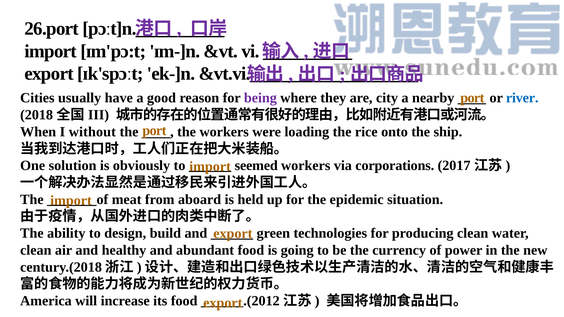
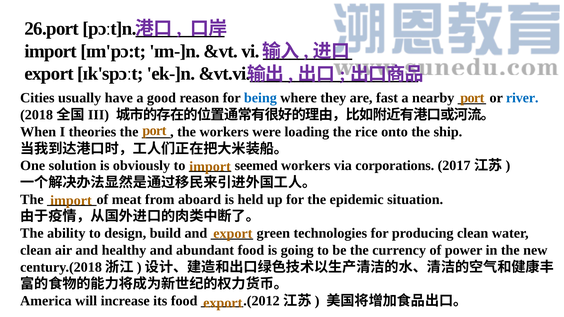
being colour: purple -> blue
city: city -> fast
without: without -> theories
